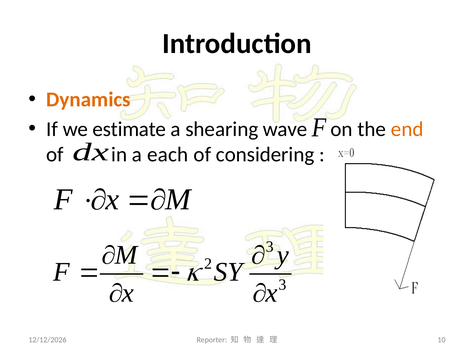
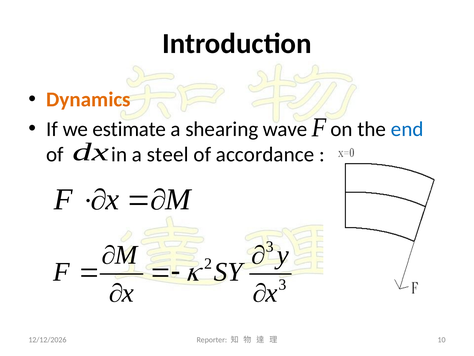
end colour: orange -> blue
each: each -> steel
considering: considering -> accordance
